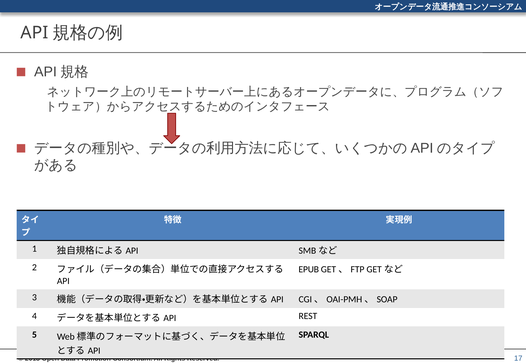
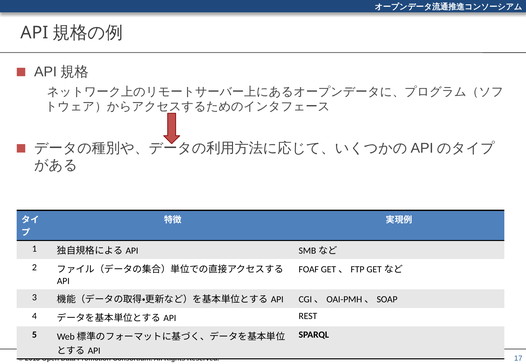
EPUB: EPUB -> FOAF
